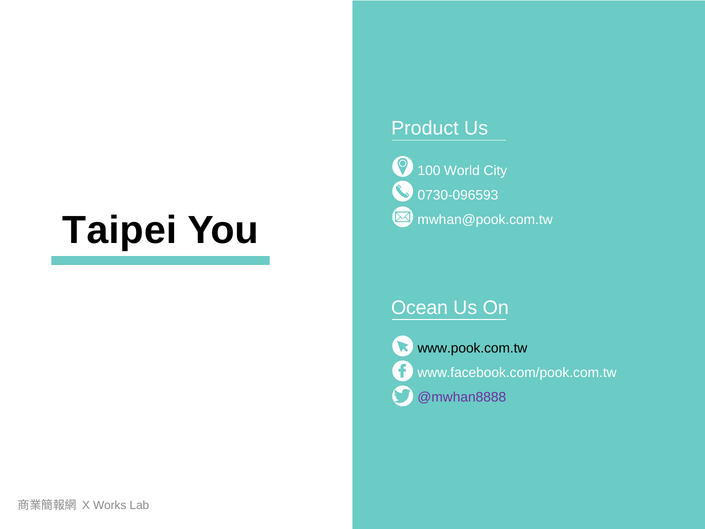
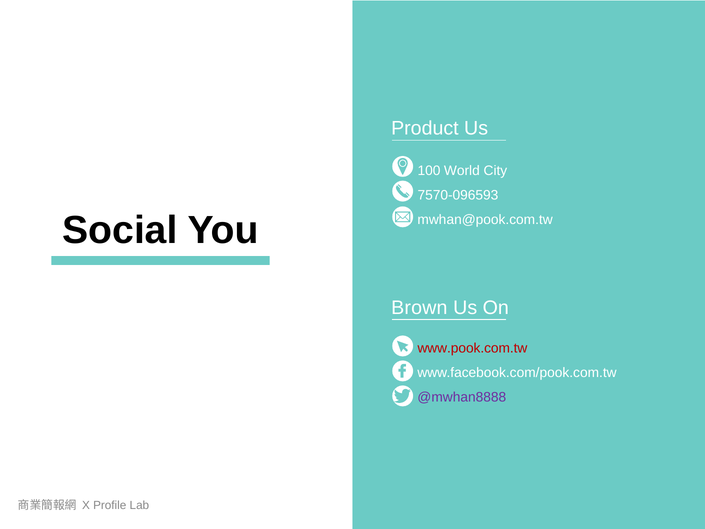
0730-096593: 0730-096593 -> 7570-096593
Taipei: Taipei -> Social
Ocean: Ocean -> Brown
www.pook.com.tw colour: black -> red
Works: Works -> Profile
